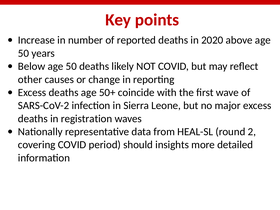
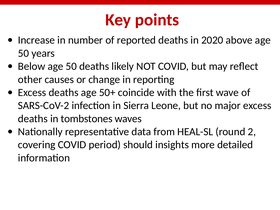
registration: registration -> tombstones
